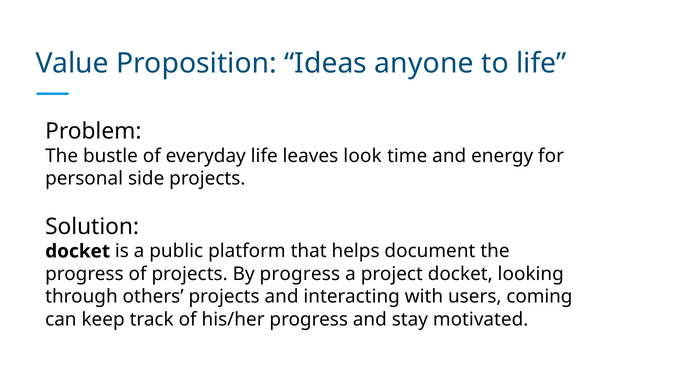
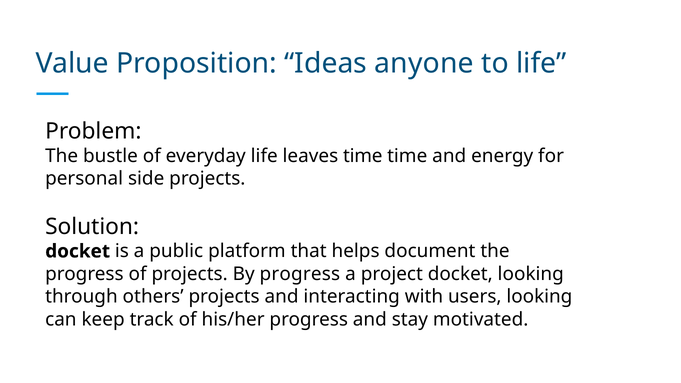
leaves look: look -> time
users coming: coming -> looking
